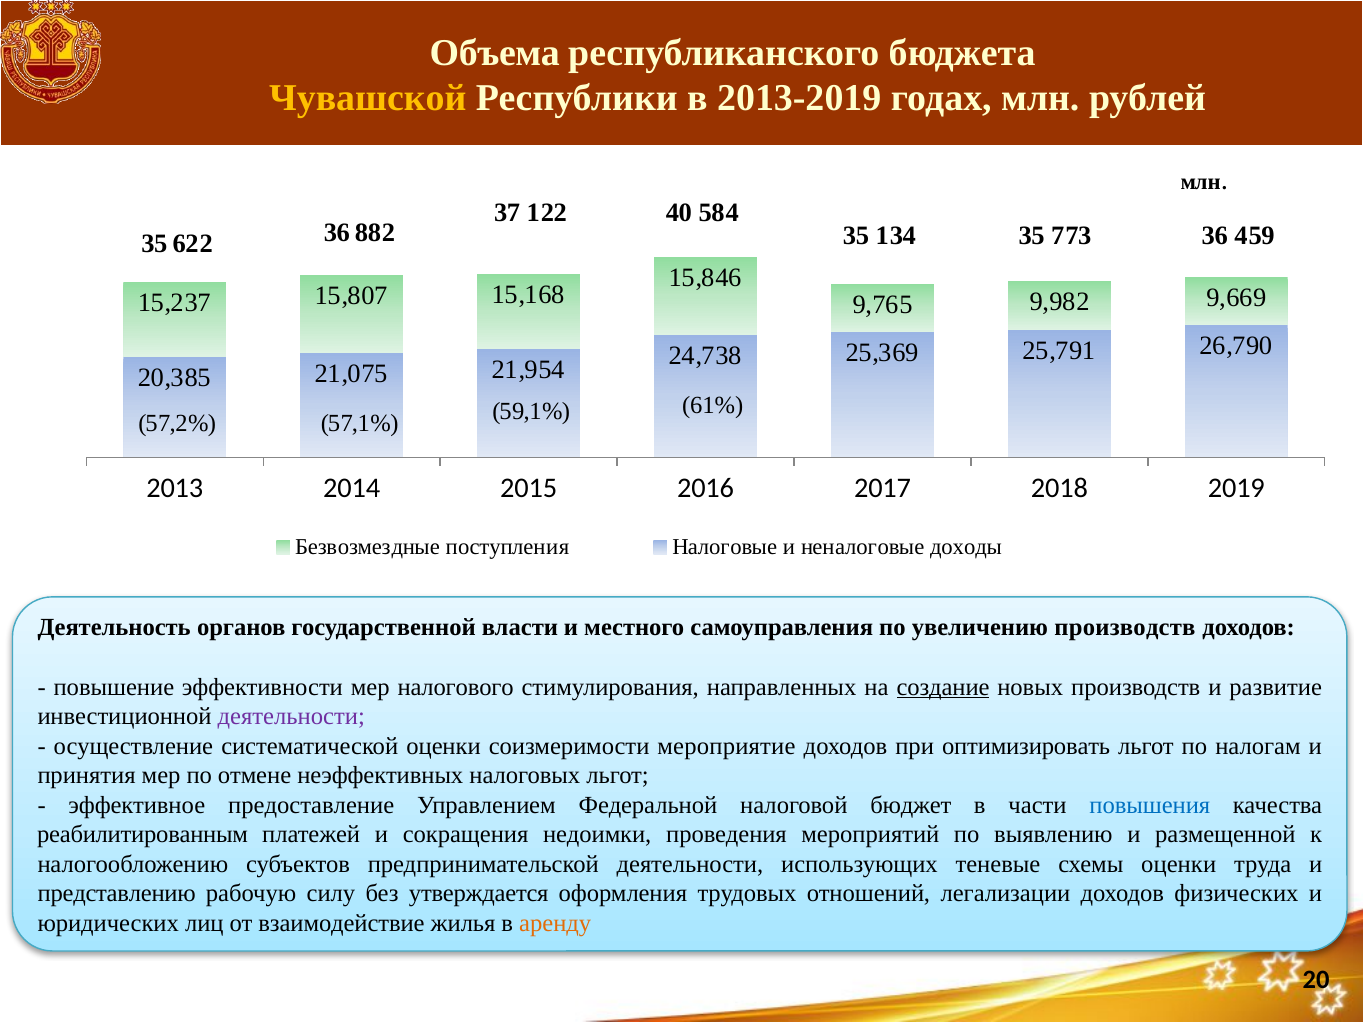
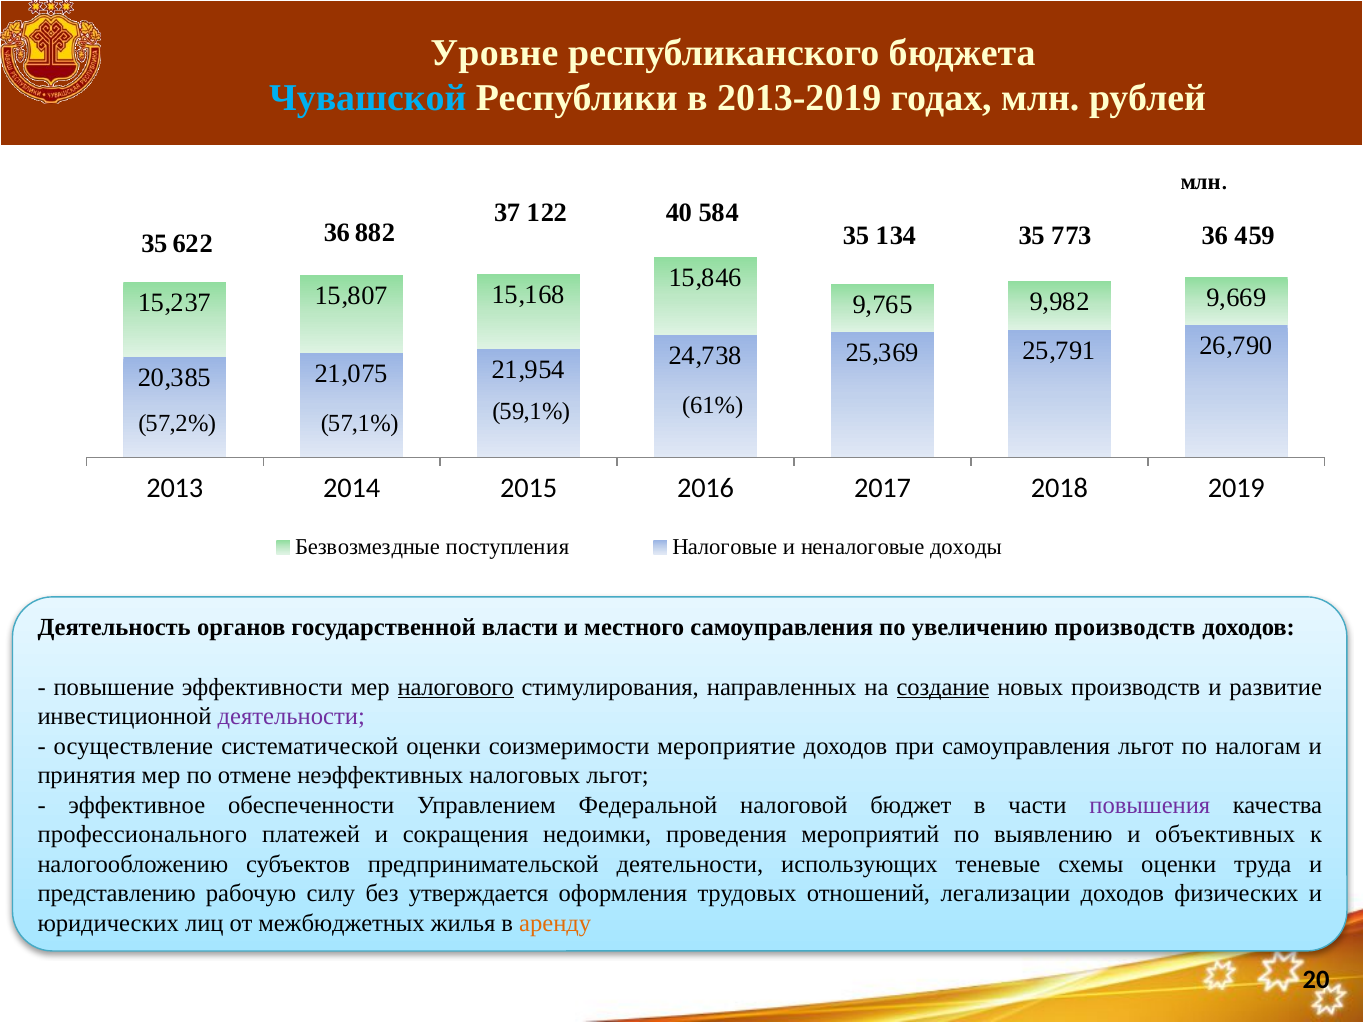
Объема: Объема -> Уровне
Чувашской colour: yellow -> light blue
налогового underline: none -> present
при оптимизировать: оптимизировать -> самоуправления
предоставление: предоставление -> обеспеченности
повышения colour: blue -> purple
реабилитированным: реабилитированным -> профессионального
размещенной: размещенной -> объективных
взаимодействие: взаимодействие -> межбюджетных
